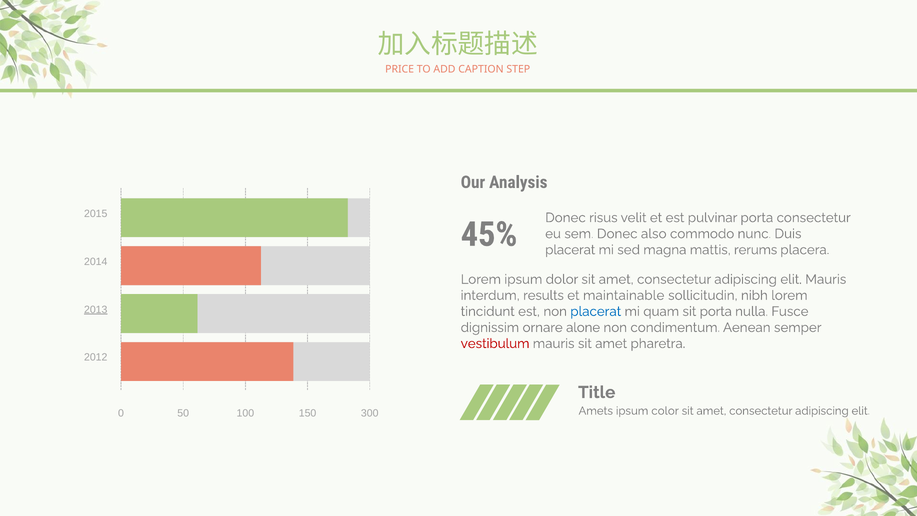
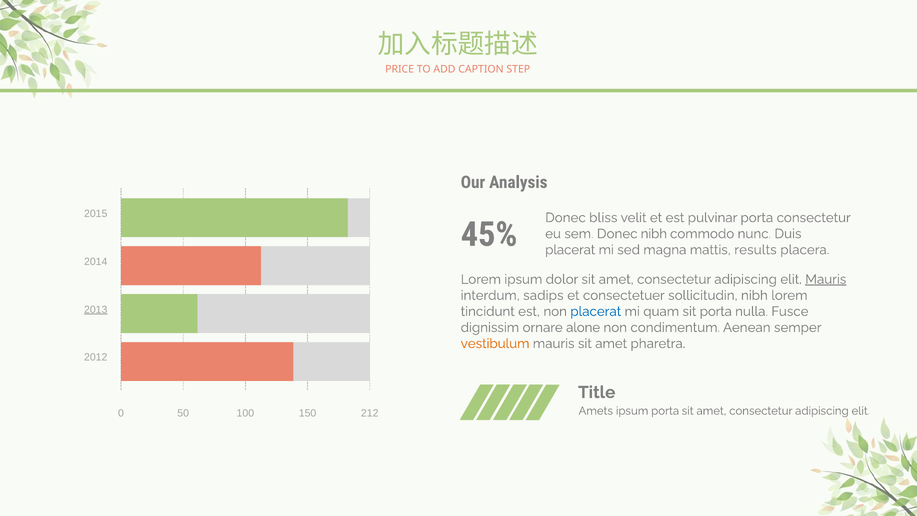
risus: risus -> bliss
Donec also: also -> nibh
rerums: rerums -> results
Mauris at (826, 279) underline: none -> present
results: results -> sadips
maintainable: maintainable -> consectetuer
vestibulum colour: red -> orange
ipsum color: color -> porta
300: 300 -> 212
